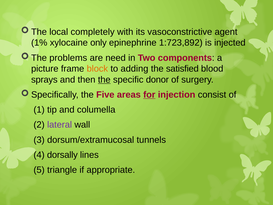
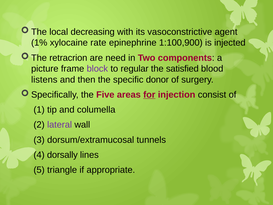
completely: completely -> decreasing
only: only -> rate
1:723,892: 1:723,892 -> 1:100,900
problems: problems -> retracrion
block colour: orange -> purple
adding: adding -> regular
sprays: sprays -> listens
the at (104, 80) underline: present -> none
